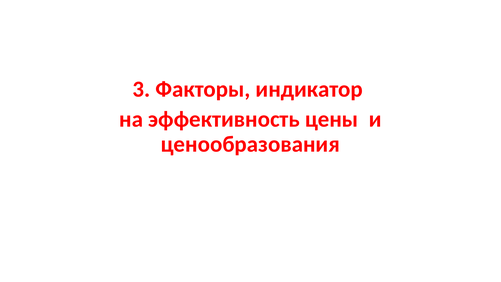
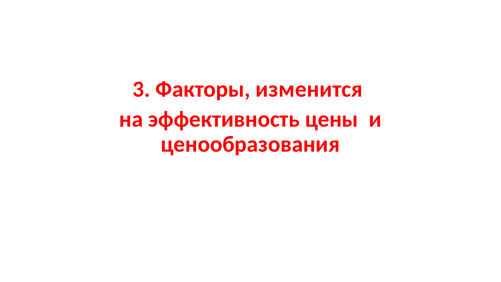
индикатор: индикатор -> изменится
